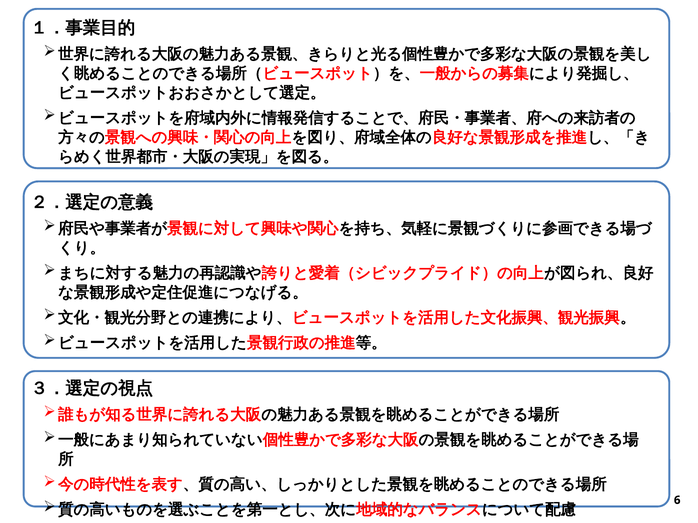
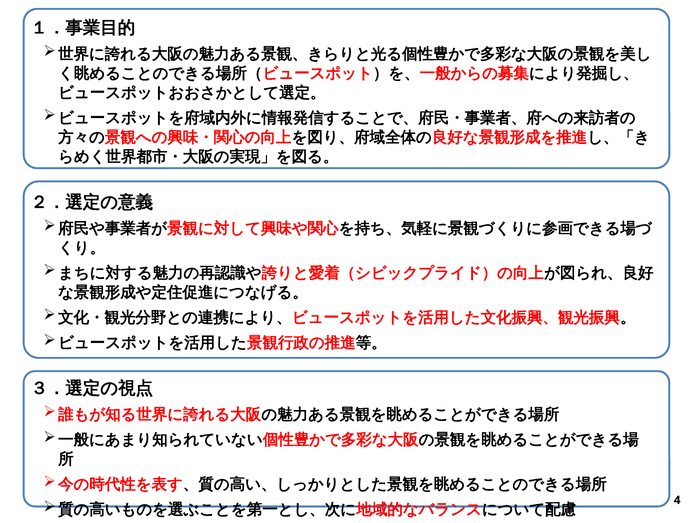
6: 6 -> 4
